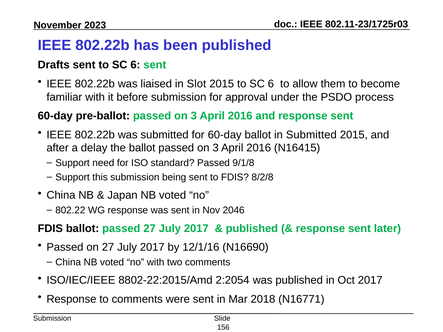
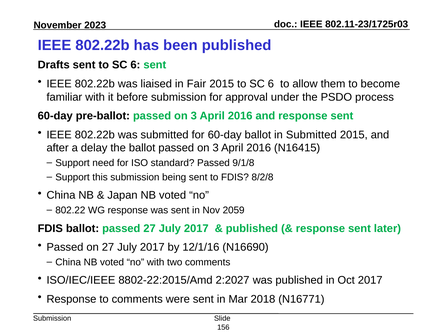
Slot: Slot -> Fair
2046: 2046 -> 2059
2:2054: 2:2054 -> 2:2027
